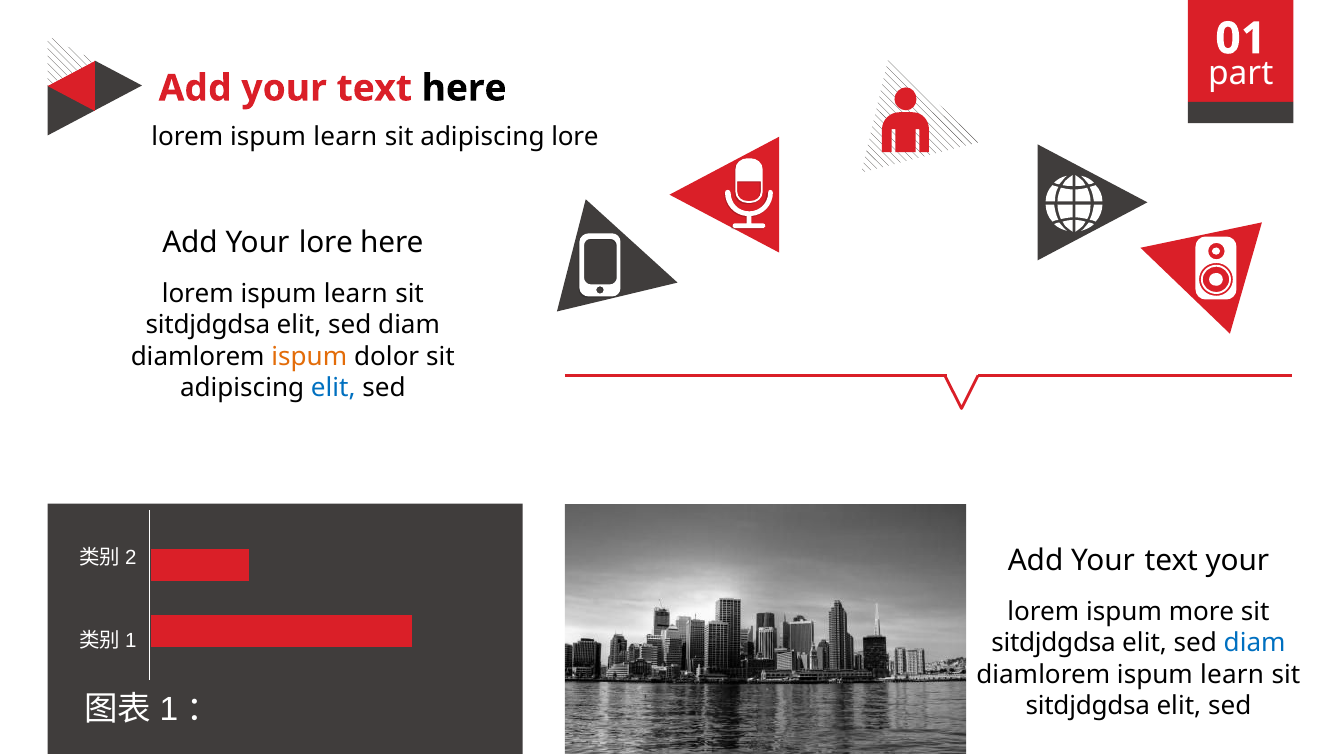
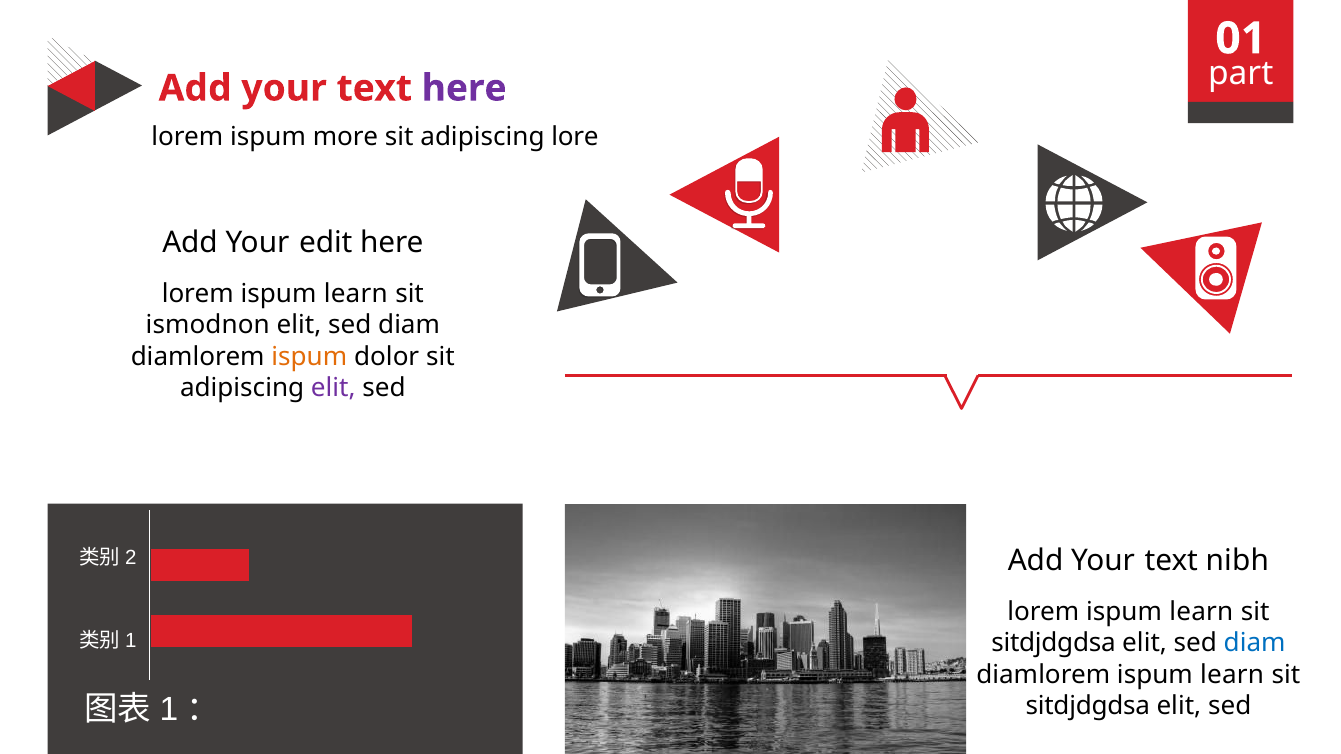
here at (464, 88) colour: black -> purple
learn at (345, 137): learn -> more
Your lore: lore -> edit
sitdjdgdsa at (208, 325): sitdjdgdsa -> ismodnon
elit at (333, 388) colour: blue -> purple
text your: your -> nibh
more at (1202, 612): more -> learn
